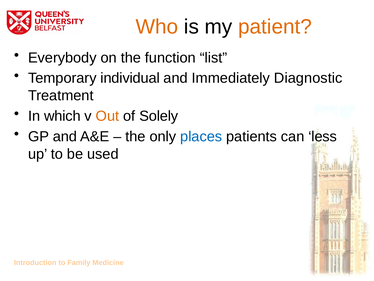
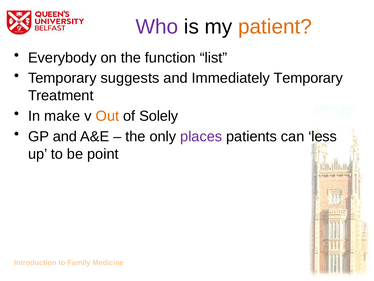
Who colour: orange -> purple
individual: individual -> suggests
Immediately Diagnostic: Diagnostic -> Temporary
which: which -> make
places colour: blue -> purple
used: used -> point
